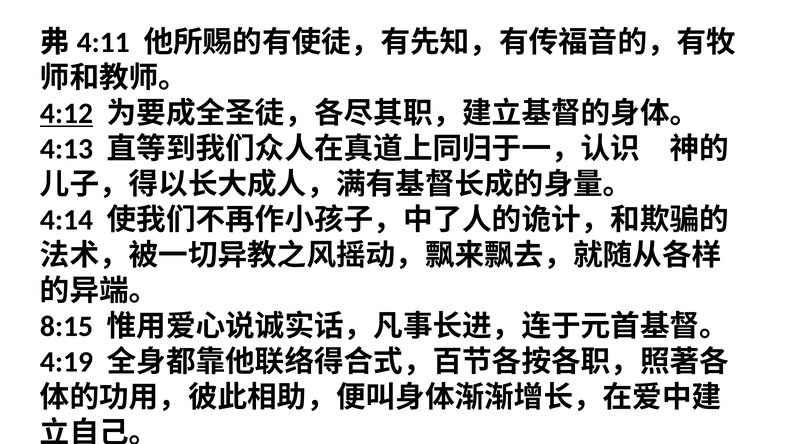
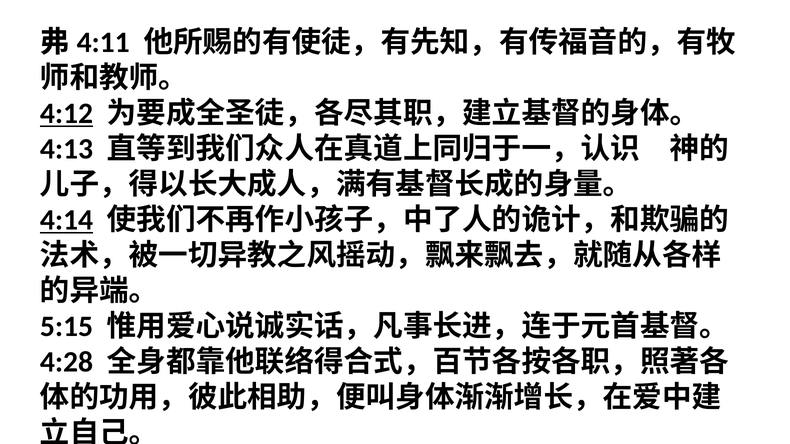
4:14 underline: none -> present
8:15: 8:15 -> 5:15
4:19: 4:19 -> 4:28
